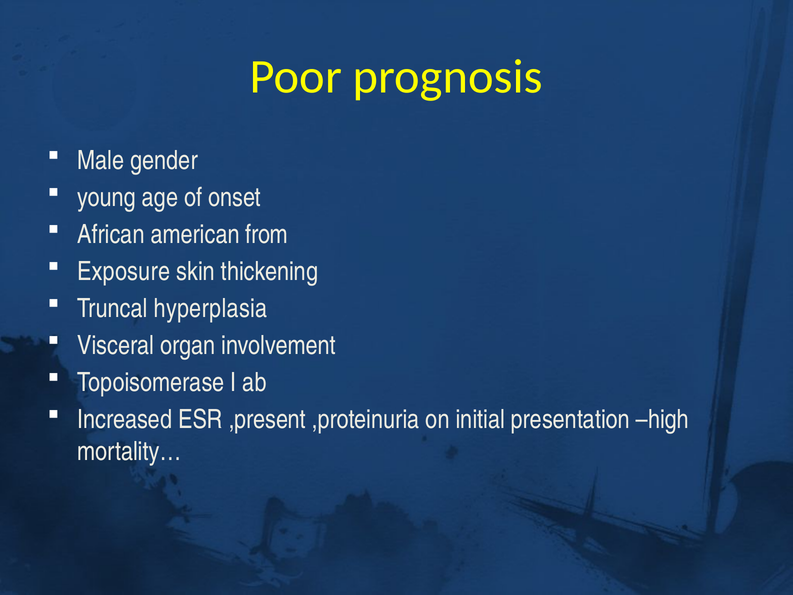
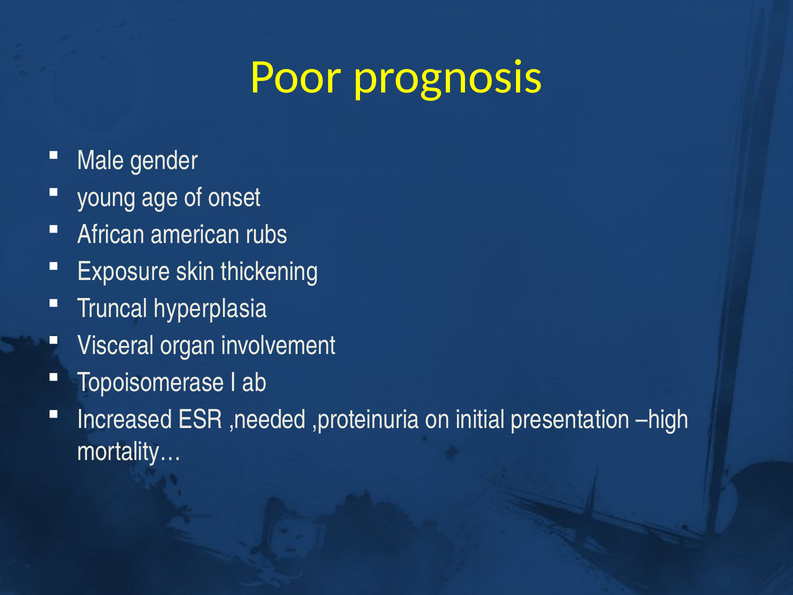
from: from -> rubs
,present: ,present -> ,needed
